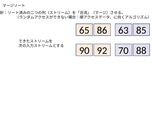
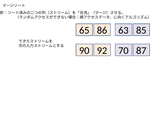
88: 88 -> 87
